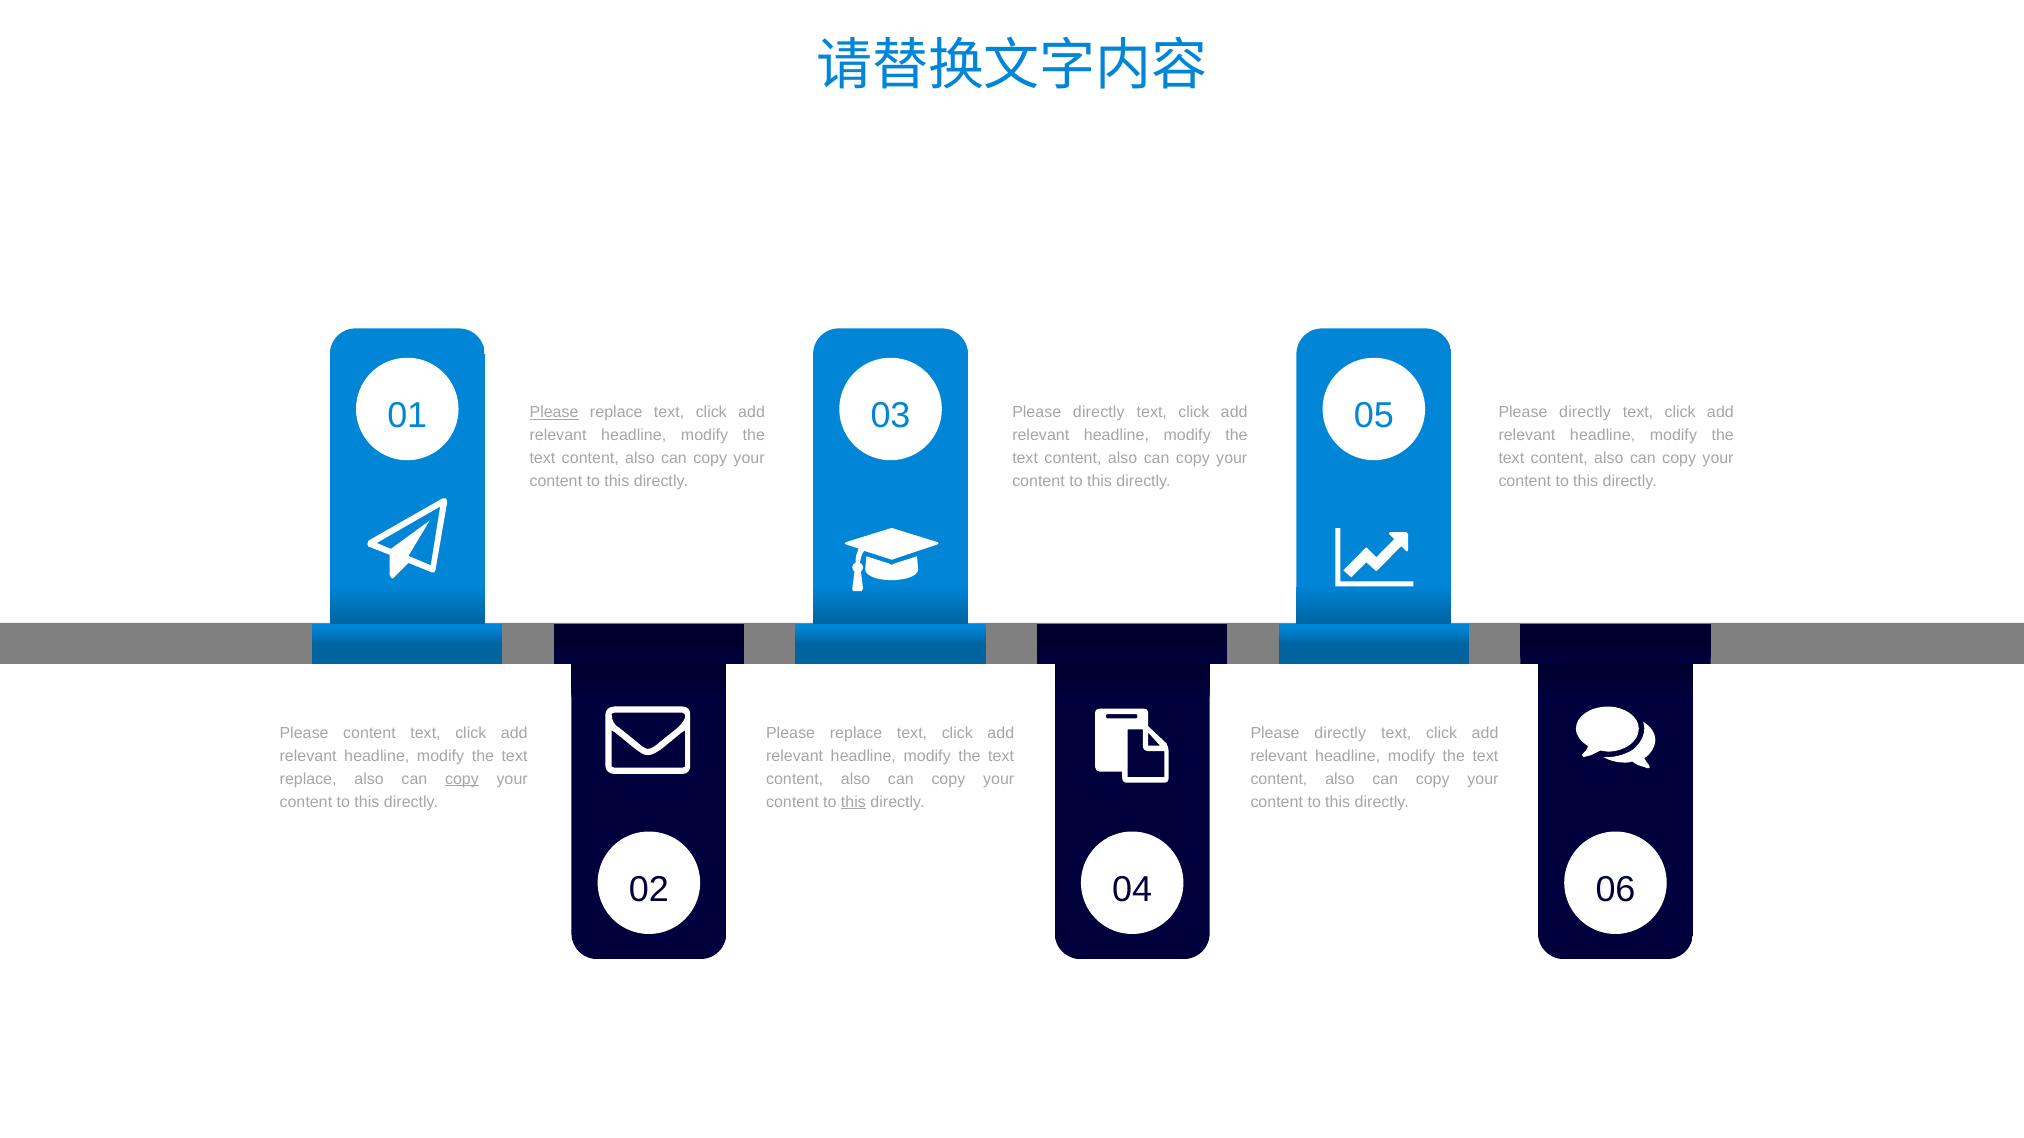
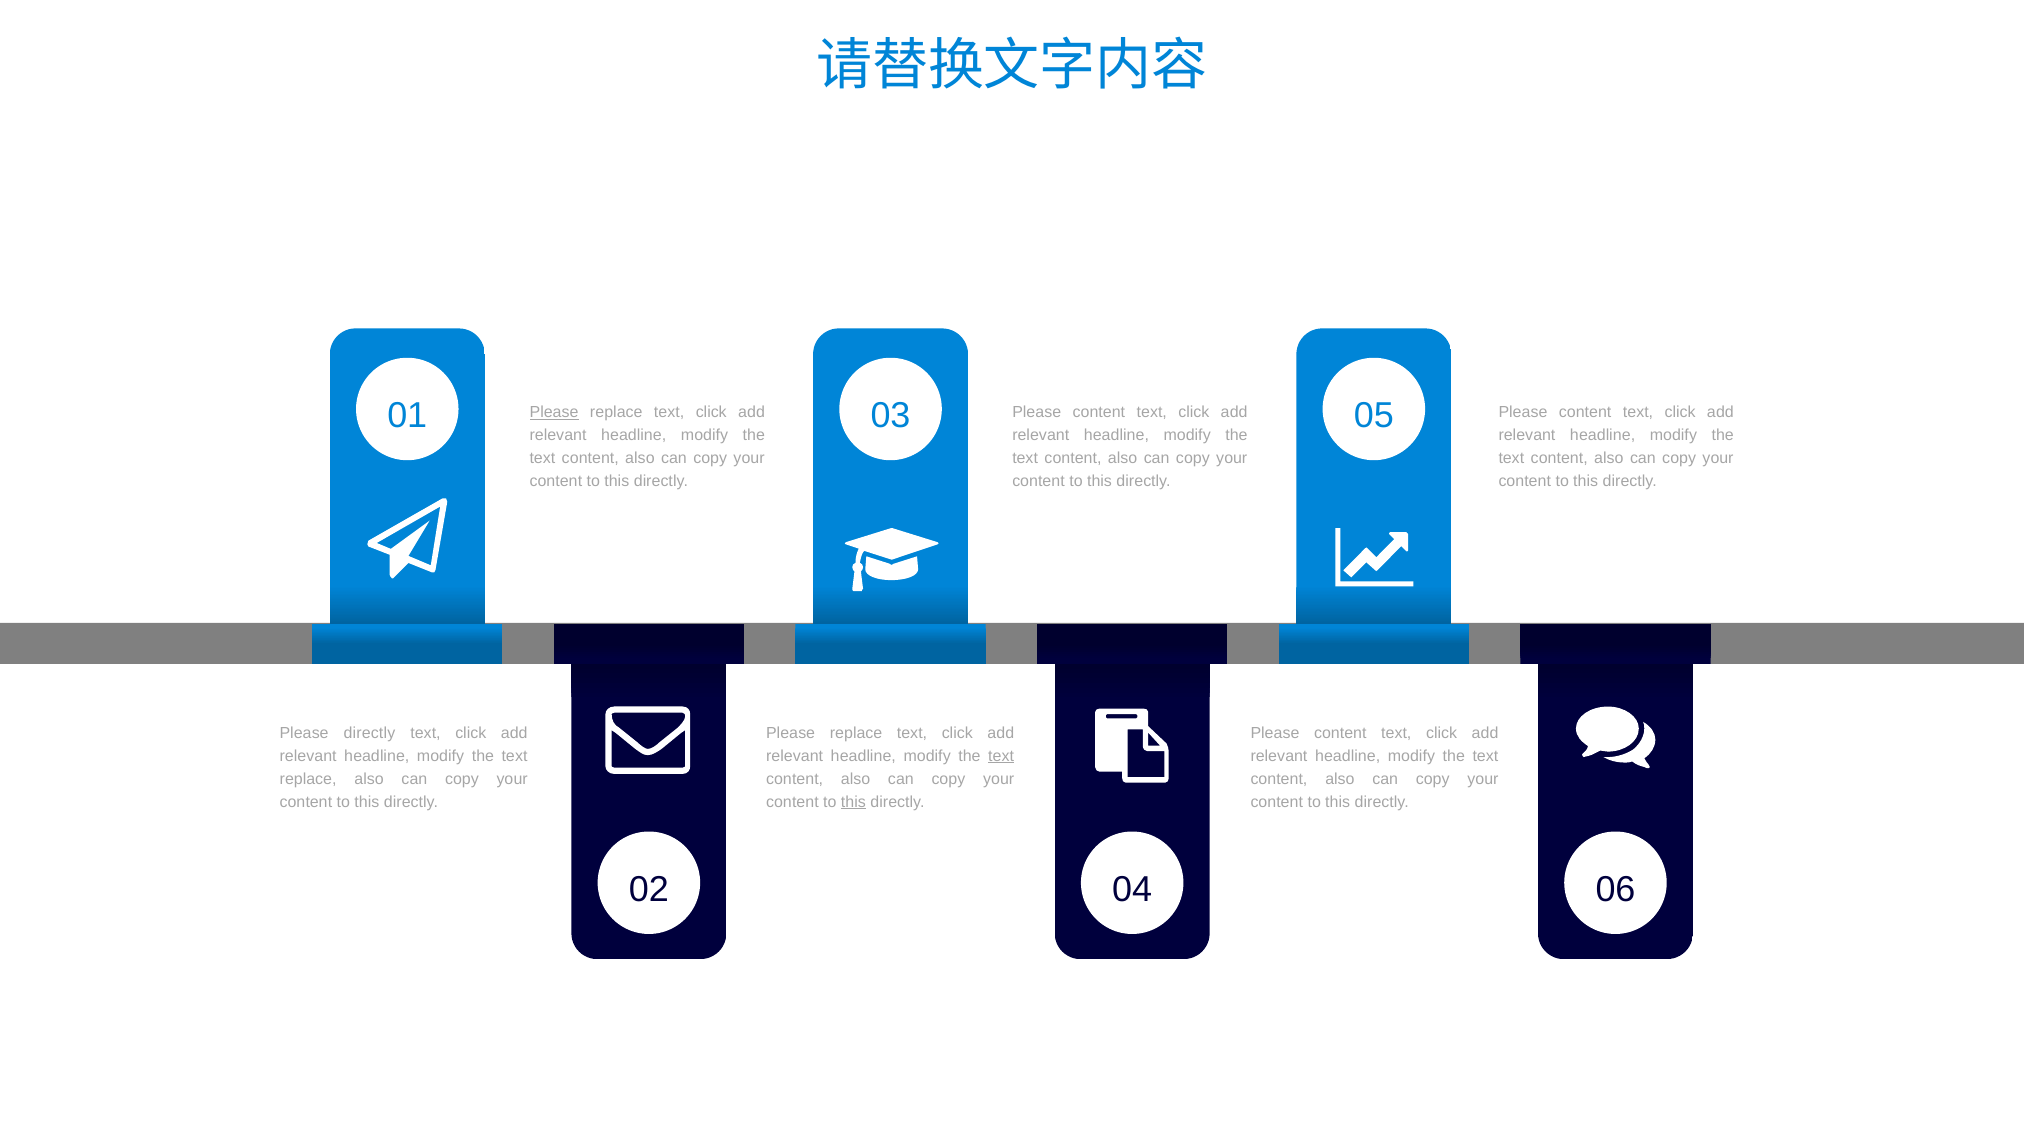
directly at (1099, 412): directly -> content
directly at (1585, 412): directly -> content
Please content: content -> directly
directly at (1340, 733): directly -> content
text at (1001, 756) underline: none -> present
copy at (462, 779) underline: present -> none
